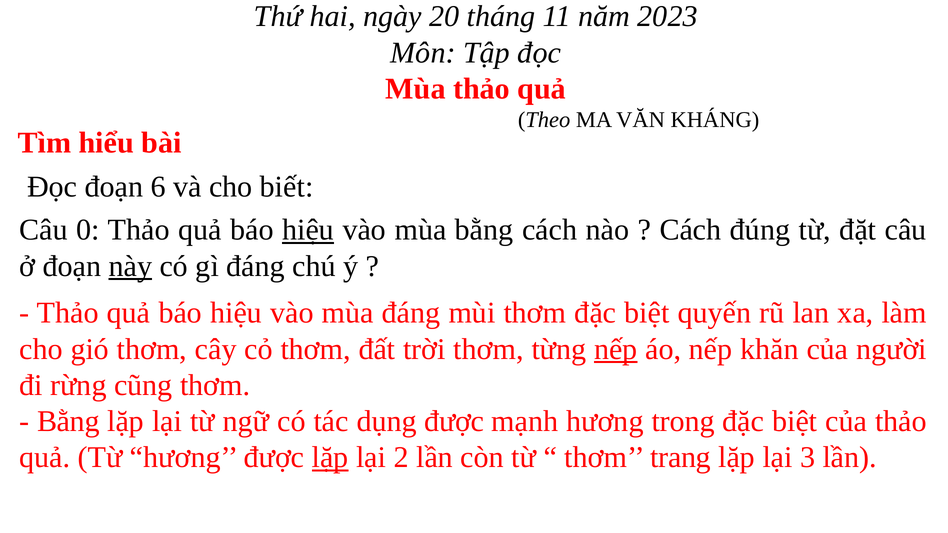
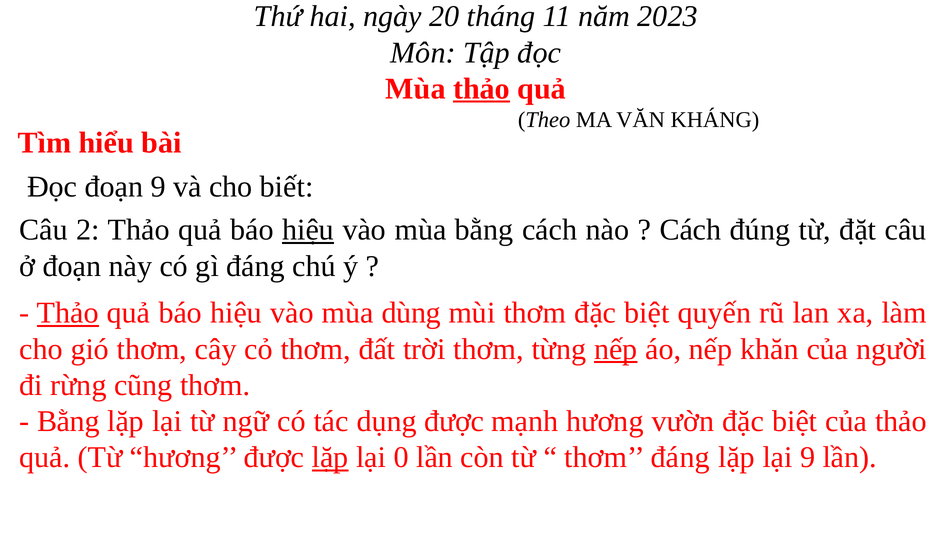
thảo at (482, 89) underline: none -> present
đoạn 6: 6 -> 9
0: 0 -> 2
này underline: present -> none
Thảo at (68, 313) underline: none -> present
mùa đáng: đáng -> dùng
trong: trong -> vườn
2: 2 -> 0
thơm trang: trang -> đáng
lại 3: 3 -> 9
